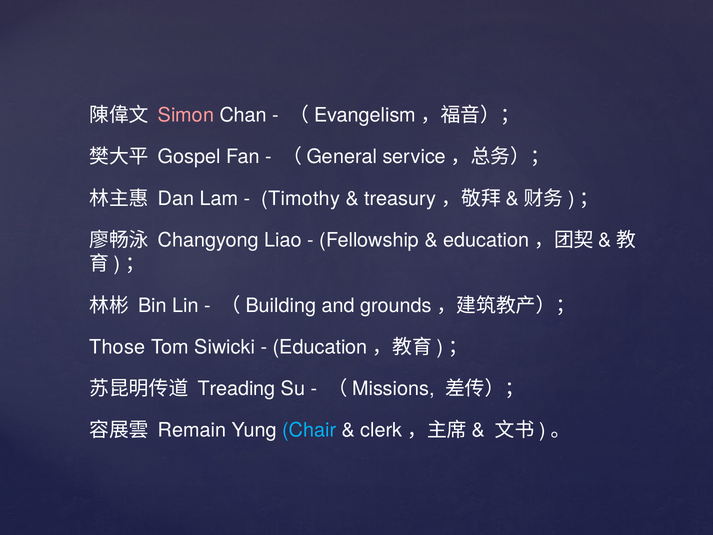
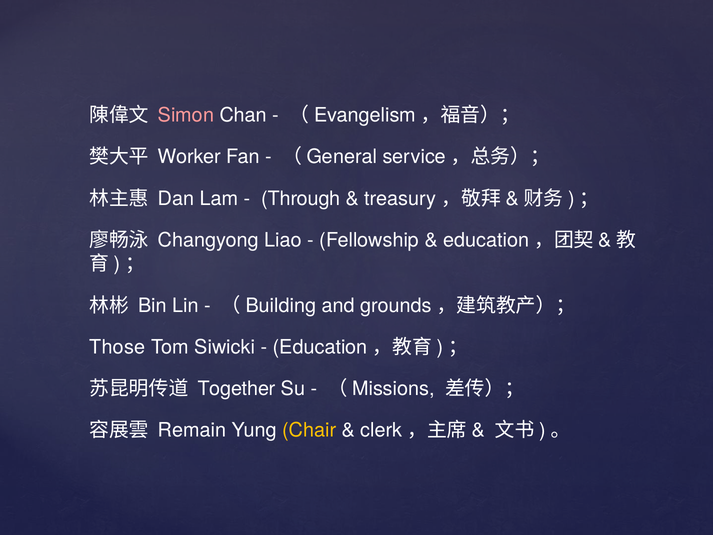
Gospel: Gospel -> Worker
Timothy: Timothy -> Through
Treading: Treading -> Together
Chair colour: light blue -> yellow
